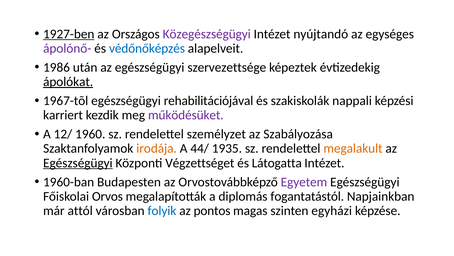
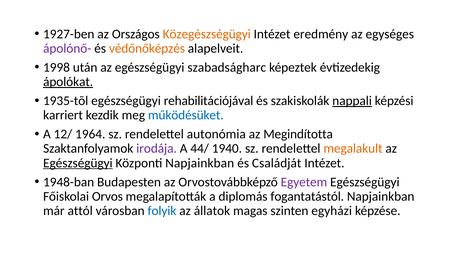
1927-ben underline: present -> none
Közegészségügyi colour: purple -> orange
nyújtandó: nyújtandó -> eredmény
védőnőképzés colour: blue -> orange
1986: 1986 -> 1998
szervezettsége: szervezettsége -> szabadságharc
1967-tõl: 1967-tõl -> 1935-tõl
nappali underline: none -> present
működésüket colour: purple -> blue
1960: 1960 -> 1964
személyzet: személyzet -> autonómia
Szabályozása: Szabályozása -> Megindította
irodája colour: orange -> purple
1935: 1935 -> 1940
Központi Végzettséget: Végzettséget -> Napjainkban
Látogatta: Látogatta -> Családját
1960-ban: 1960-ban -> 1948-ban
pontos: pontos -> állatok
